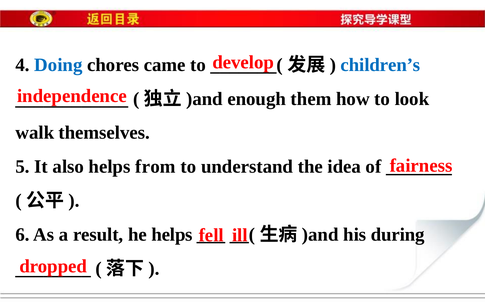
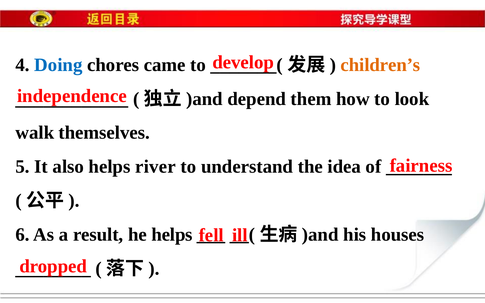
children’s colour: blue -> orange
enough: enough -> depend
from: from -> river
during: during -> houses
